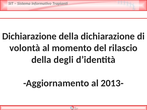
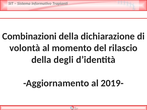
Dichiarazione at (29, 36): Dichiarazione -> Combinazioni
2013-: 2013- -> 2019-
